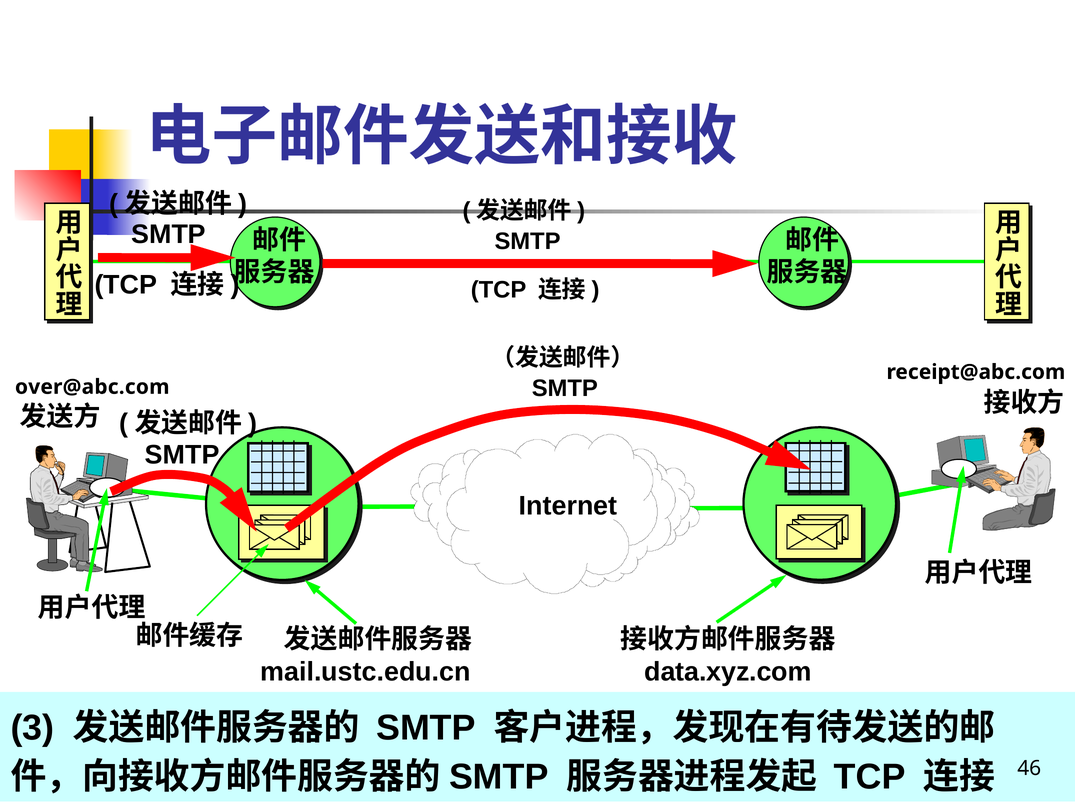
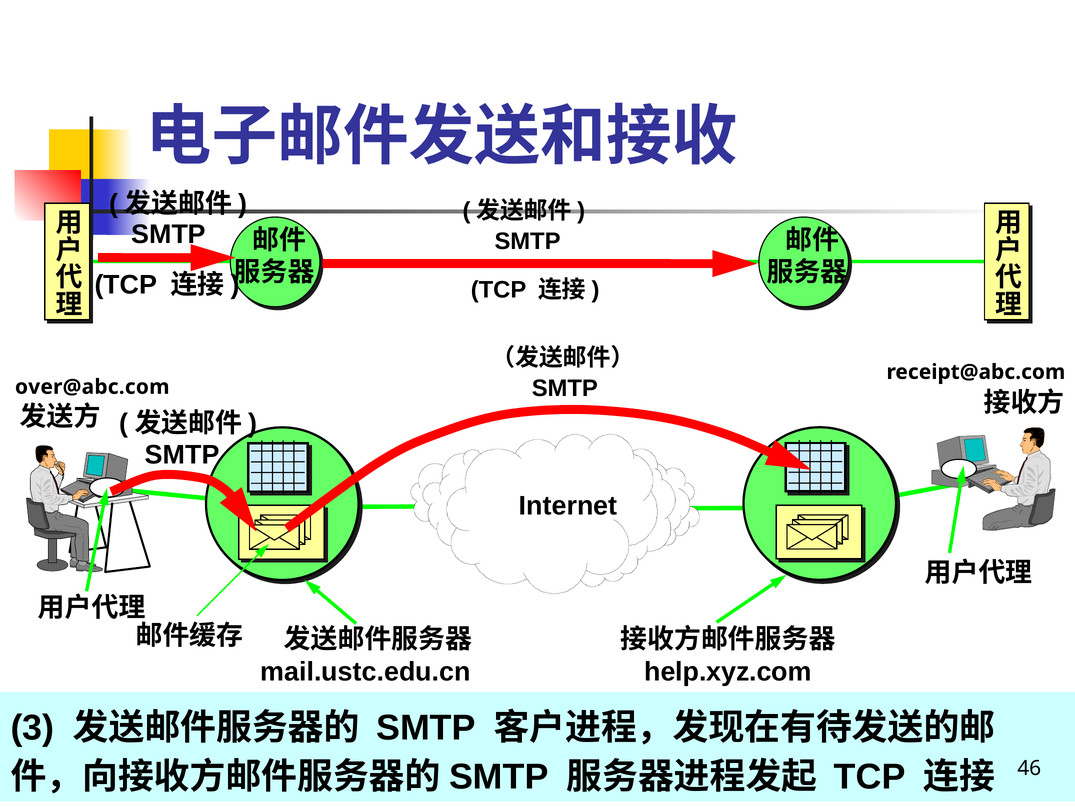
data.xyz.com: data.xyz.com -> help.xyz.com
